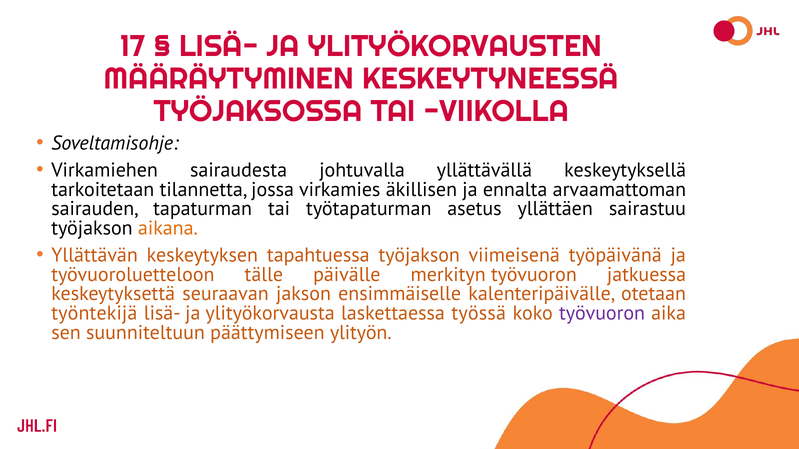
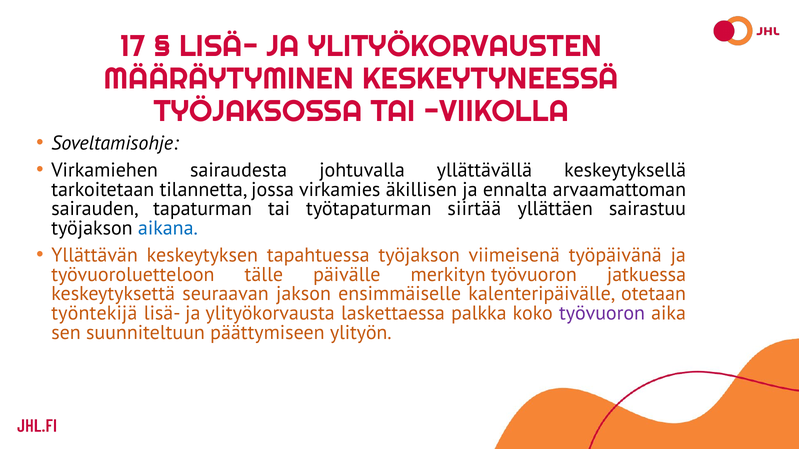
asetus: asetus -> siirtää
aikana colour: orange -> blue
työssä: työssä -> palkka
